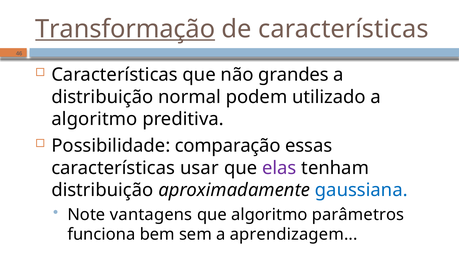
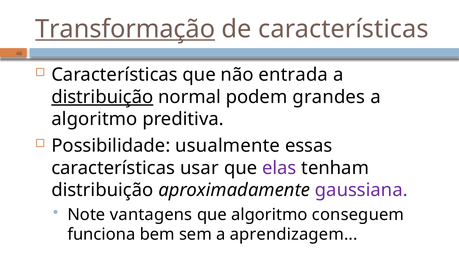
grandes: grandes -> entrada
distribuição at (102, 97) underline: none -> present
utilizado: utilizado -> grandes
comparação: comparação -> usualmente
gaussiana colour: blue -> purple
parâmetros: parâmetros -> conseguem
